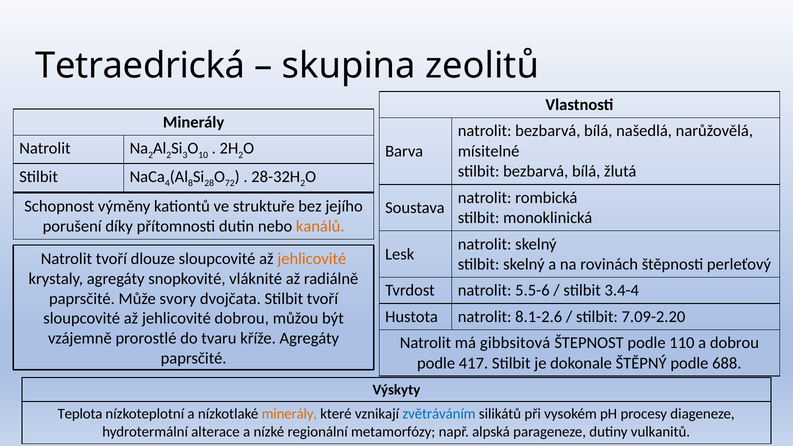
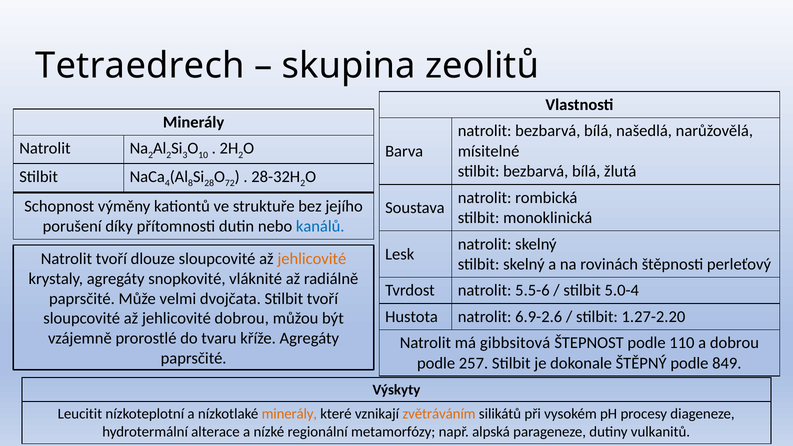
Tetraedrická: Tetraedrická -> Tetraedrech
kanálů colour: orange -> blue
3.4-4: 3.4-4 -> 5.0-4
svory: svory -> velmi
8.1-2.6: 8.1-2.6 -> 6.9-2.6
7.09-2.20: 7.09-2.20 -> 1.27-2.20
417: 417 -> 257
688: 688 -> 849
Teplota: Teplota -> Leucitit
zvětráváním colour: blue -> orange
